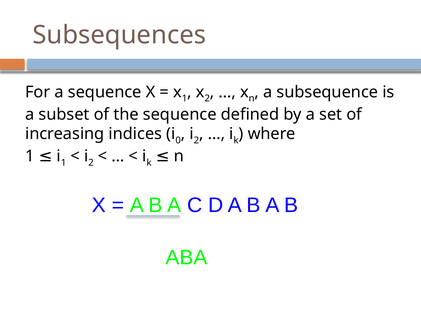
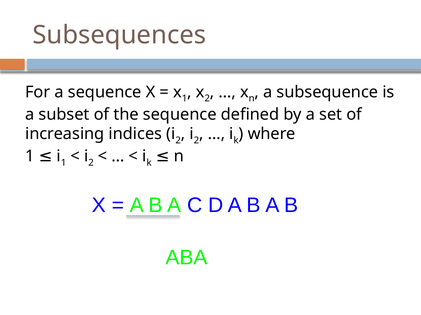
0 at (178, 141): 0 -> 2
